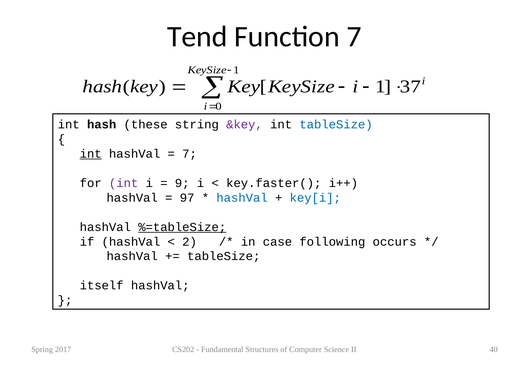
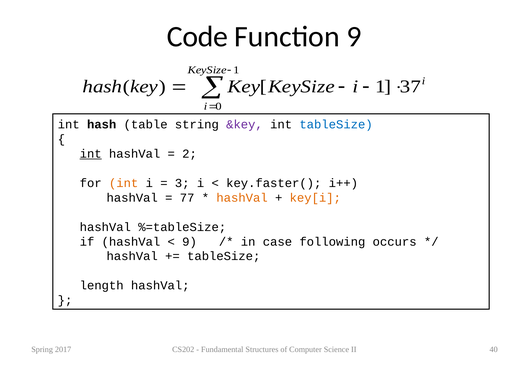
Tend: Tend -> Code
Function 7: 7 -> 9
these: these -> table
7 at (190, 154): 7 -> 2
int at (124, 183) colour: purple -> orange
9: 9 -> 3
97: 97 -> 77
hashVal at (242, 198) colour: blue -> orange
key[i colour: blue -> orange
%=tableSize underline: present -> none
2 at (190, 242): 2 -> 9
itself: itself -> length
